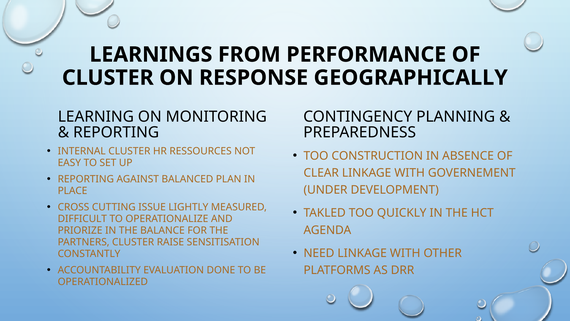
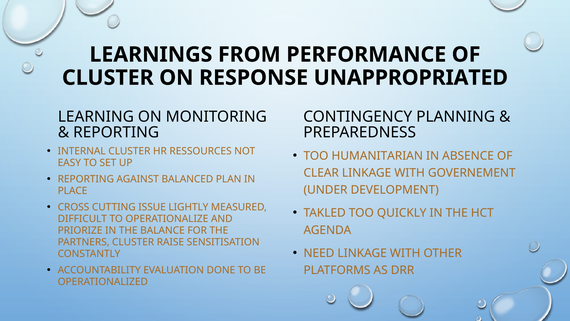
GEOGRAPHICALLY: GEOGRAPHICALLY -> UNAPPROPRIATED
CONSTRUCTION: CONSTRUCTION -> HUMANITARIAN
